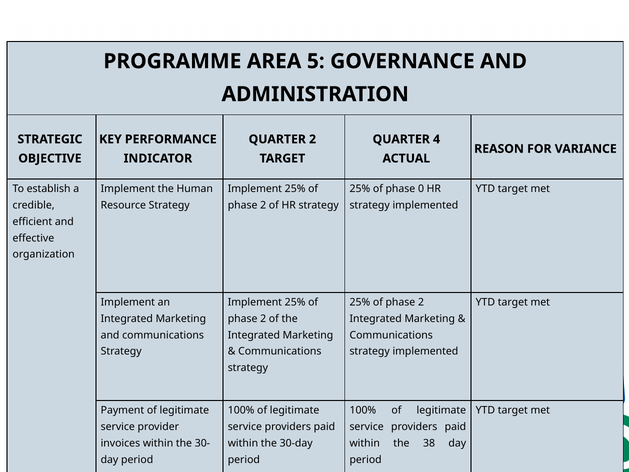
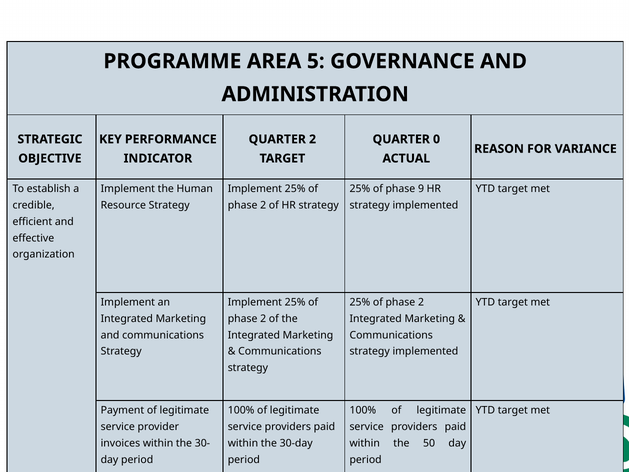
4: 4 -> 0
0: 0 -> 9
38: 38 -> 50
